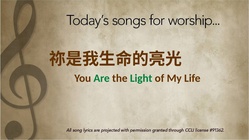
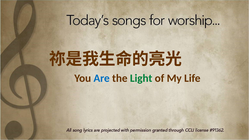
Are colour: green -> blue
